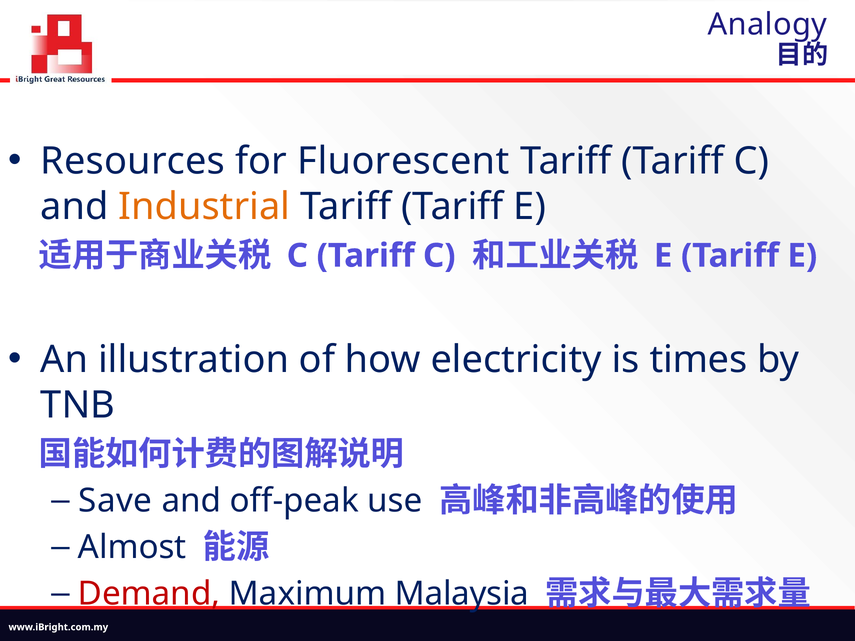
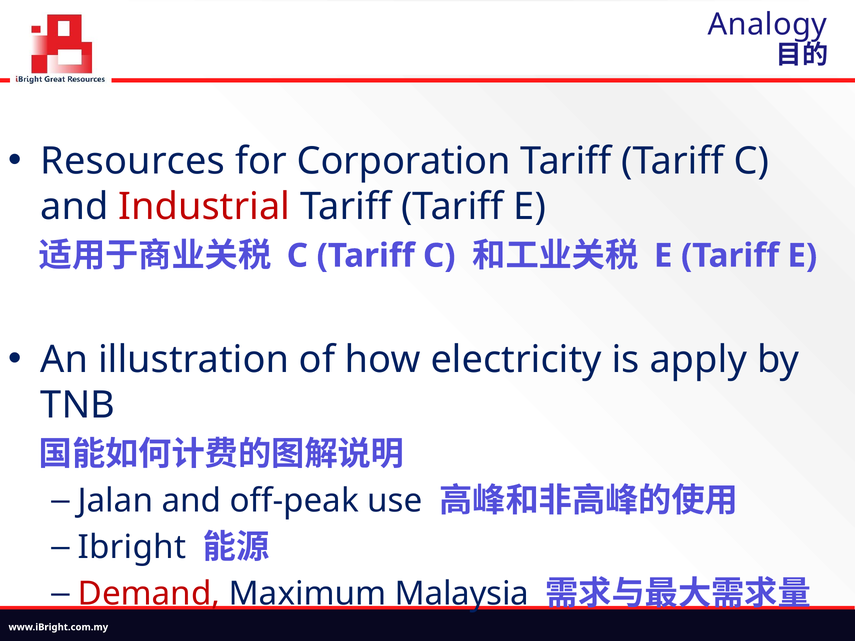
Fluorescent: Fluorescent -> Corporation
Industrial colour: orange -> red
times: times -> apply
Save: Save -> Jalan
Almost: Almost -> Ibright
